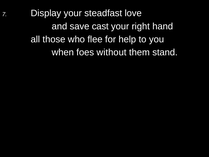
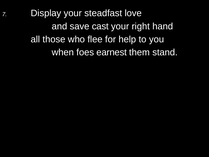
without: without -> earnest
